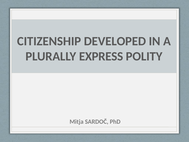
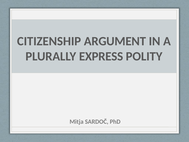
DEVELOPED: DEVELOPED -> ARGUMENT
